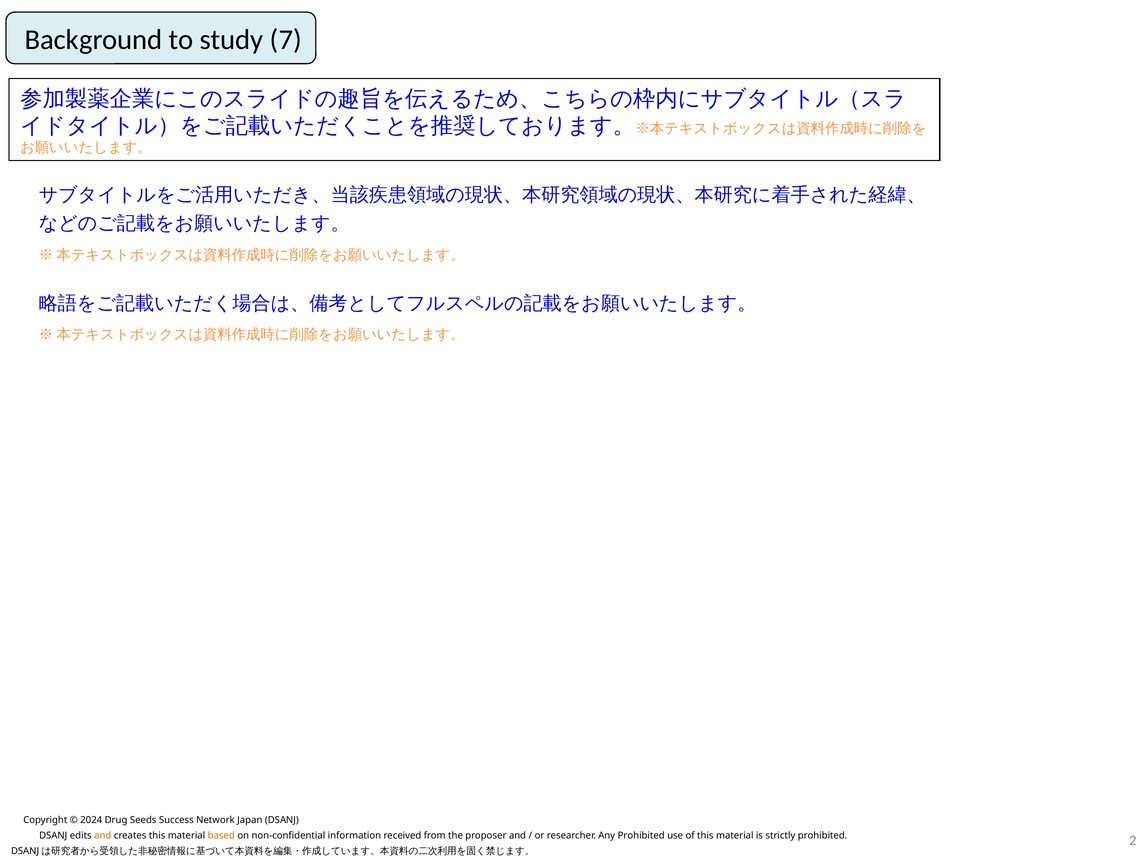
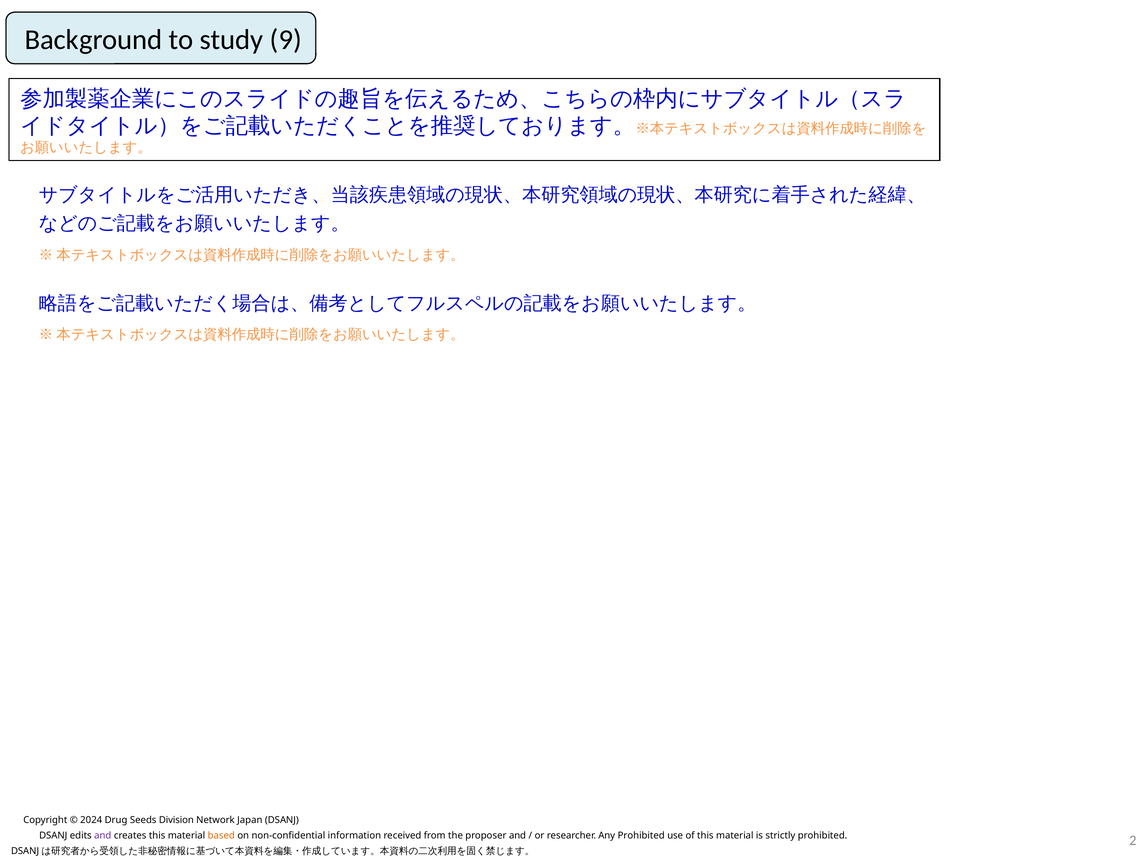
7: 7 -> 9
Success: Success -> Division
and at (103, 836) colour: orange -> purple
